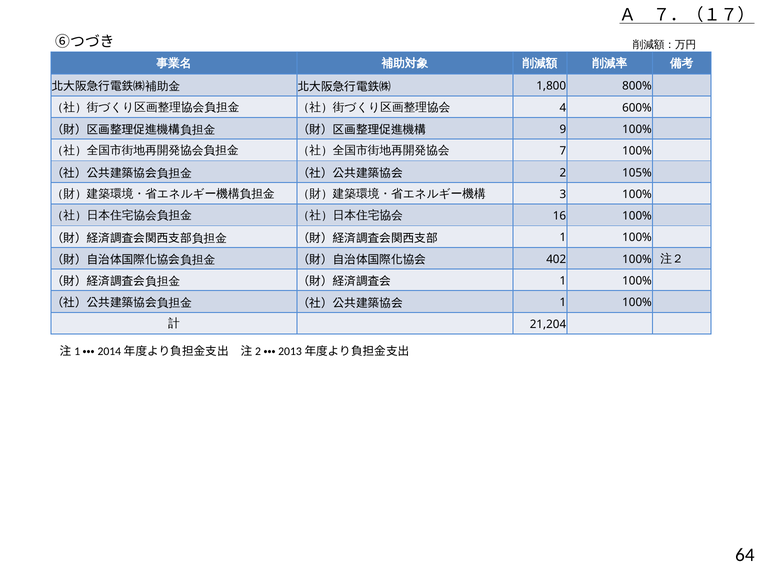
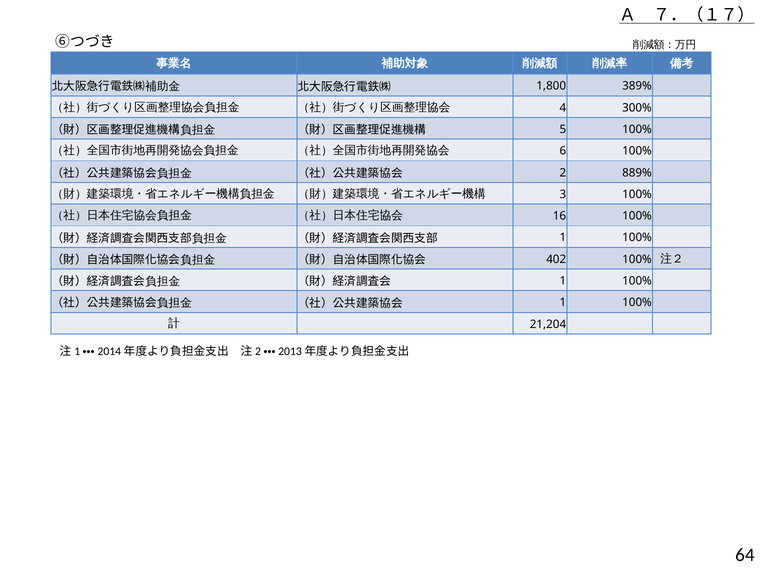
800%: 800% -> 389%
600%: 600% -> 300%
9: 9 -> 5
7: 7 -> 6
105%: 105% -> 889%
